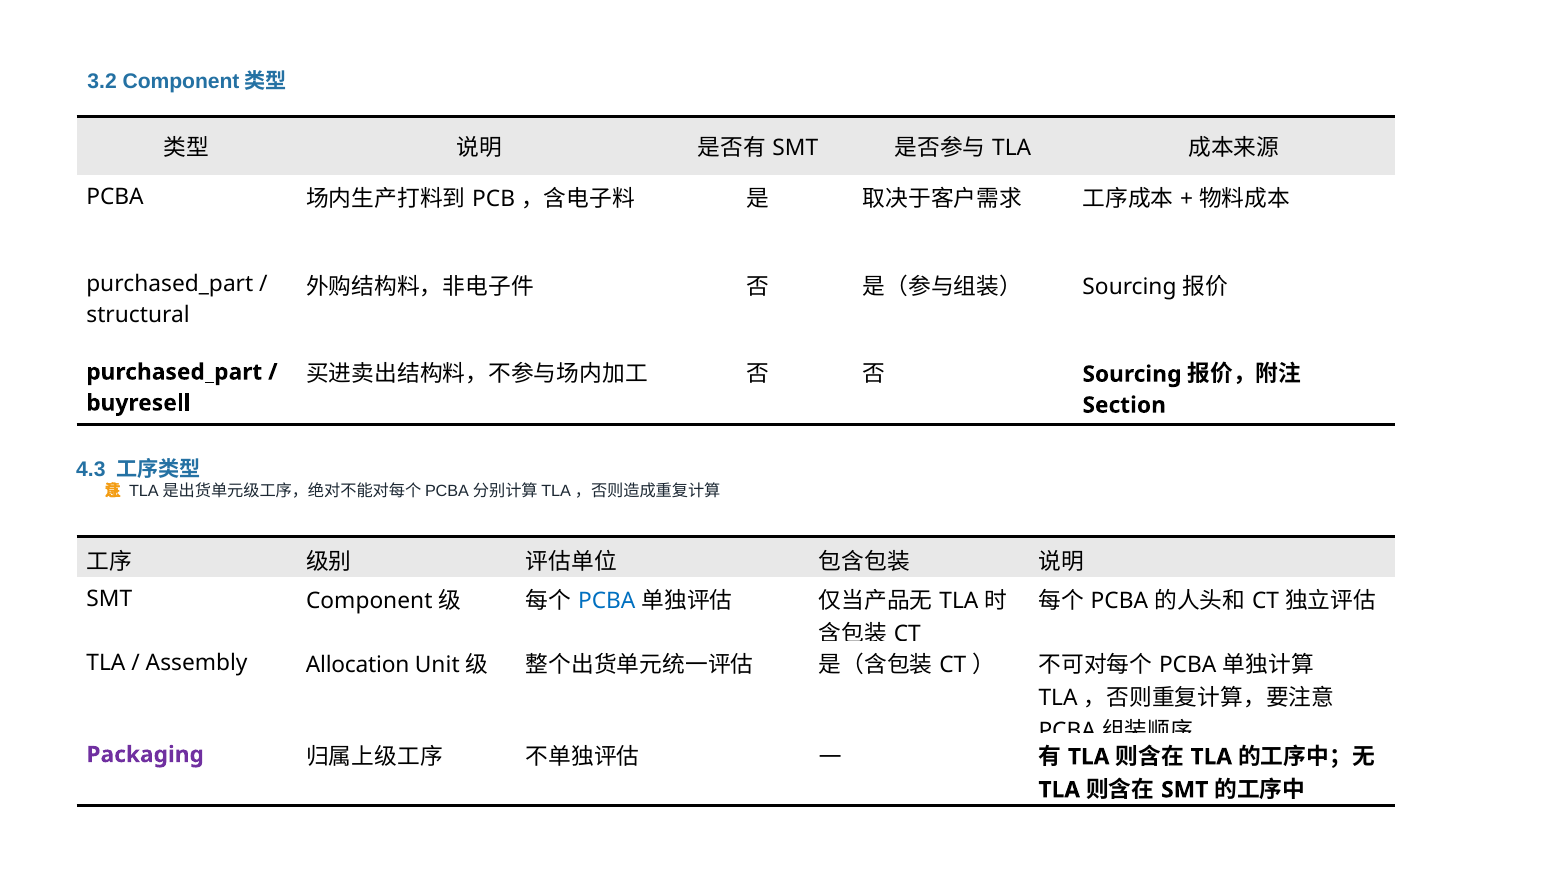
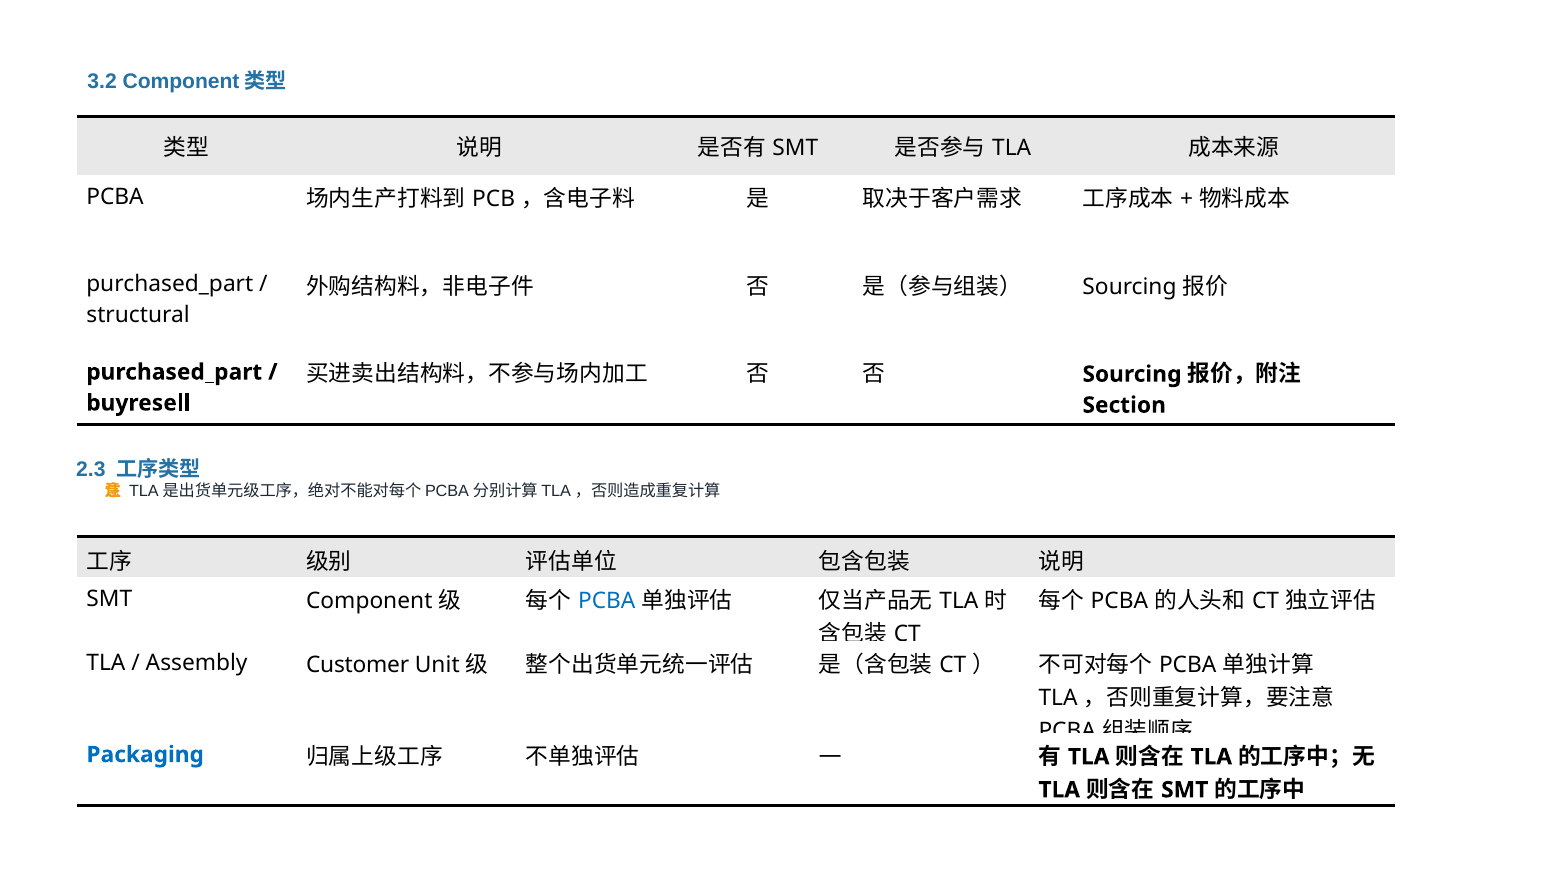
4.3: 4.3 -> 2.3
Allocation: Allocation -> Customer
Packaging colour: purple -> blue
